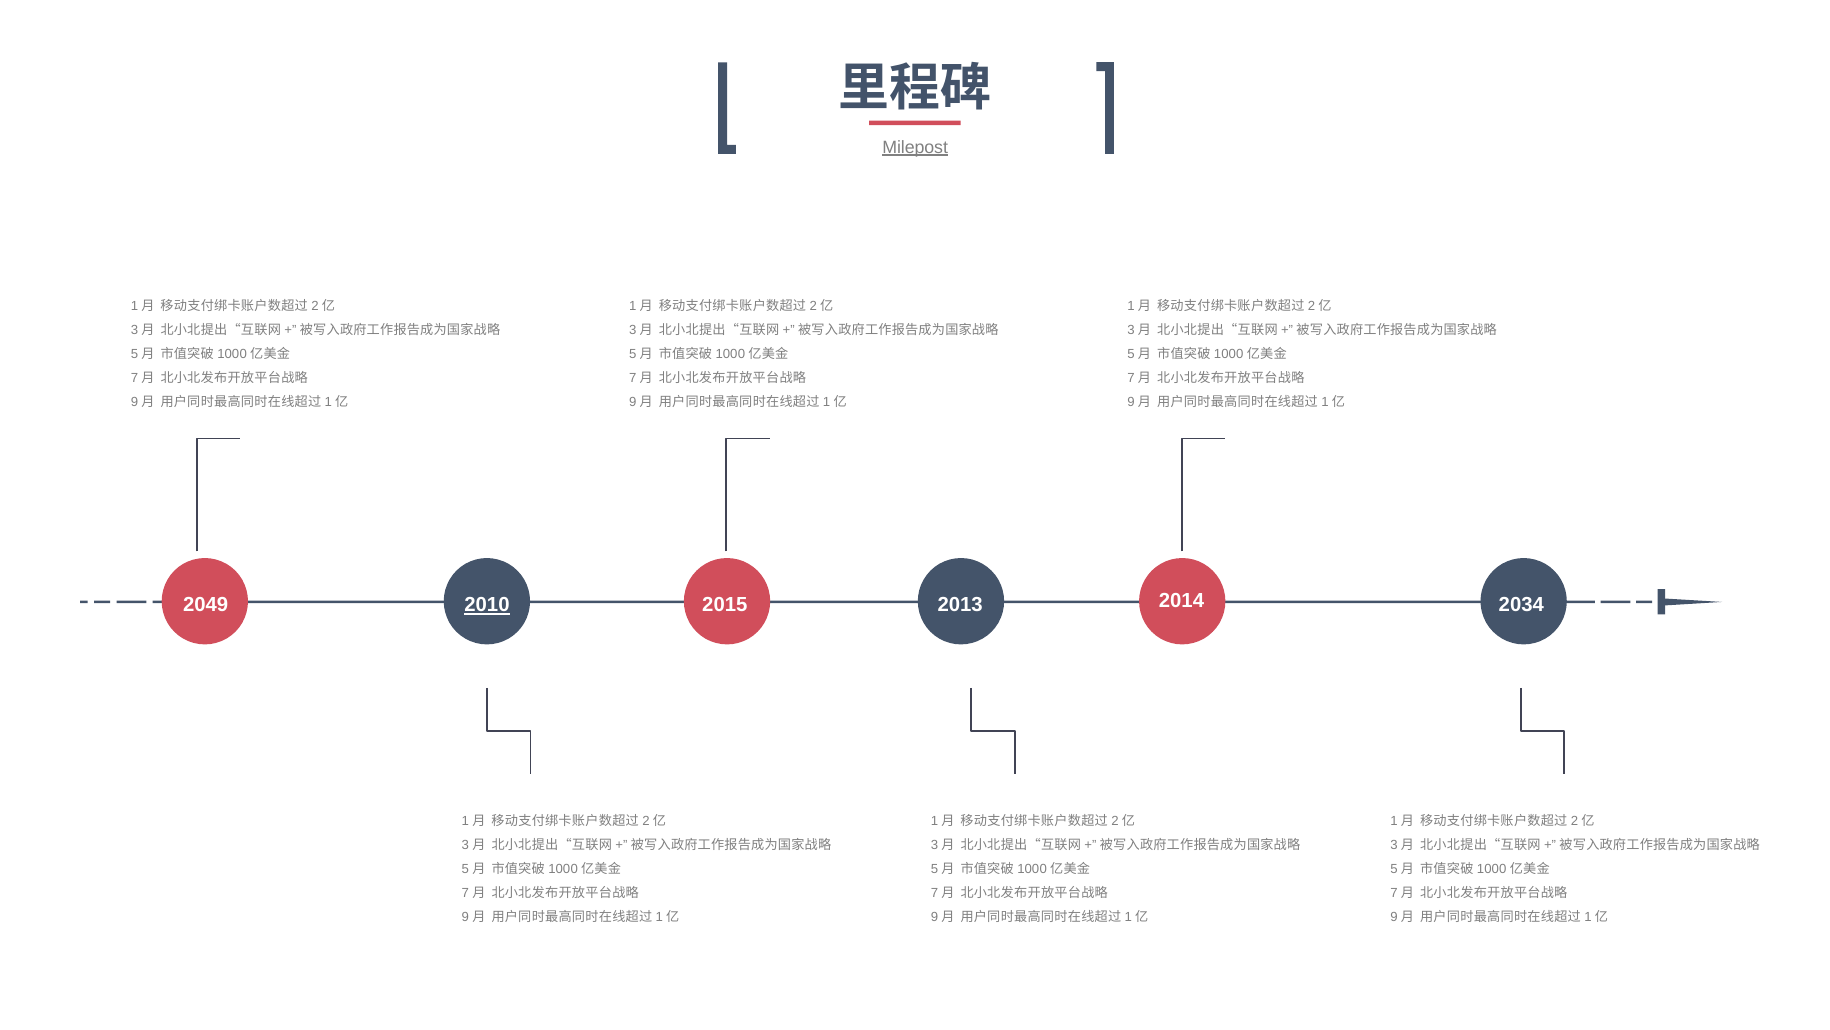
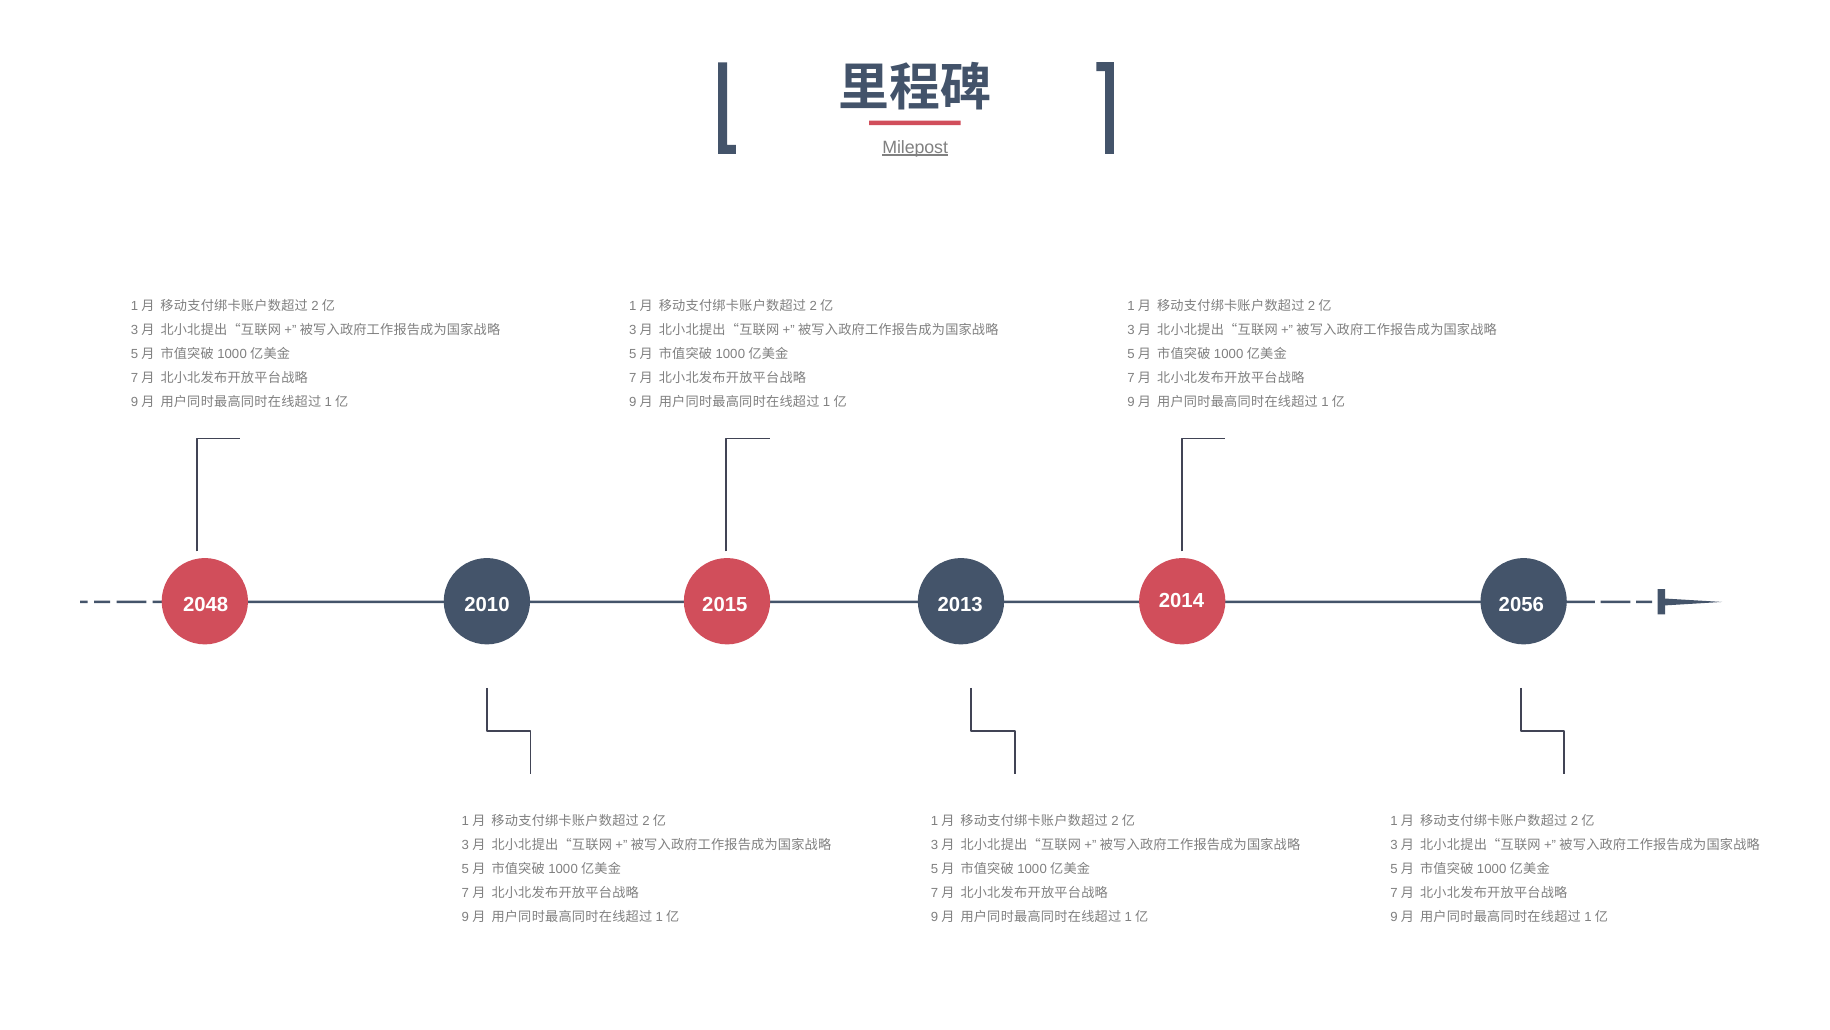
2049: 2049 -> 2048
2010 underline: present -> none
2034: 2034 -> 2056
